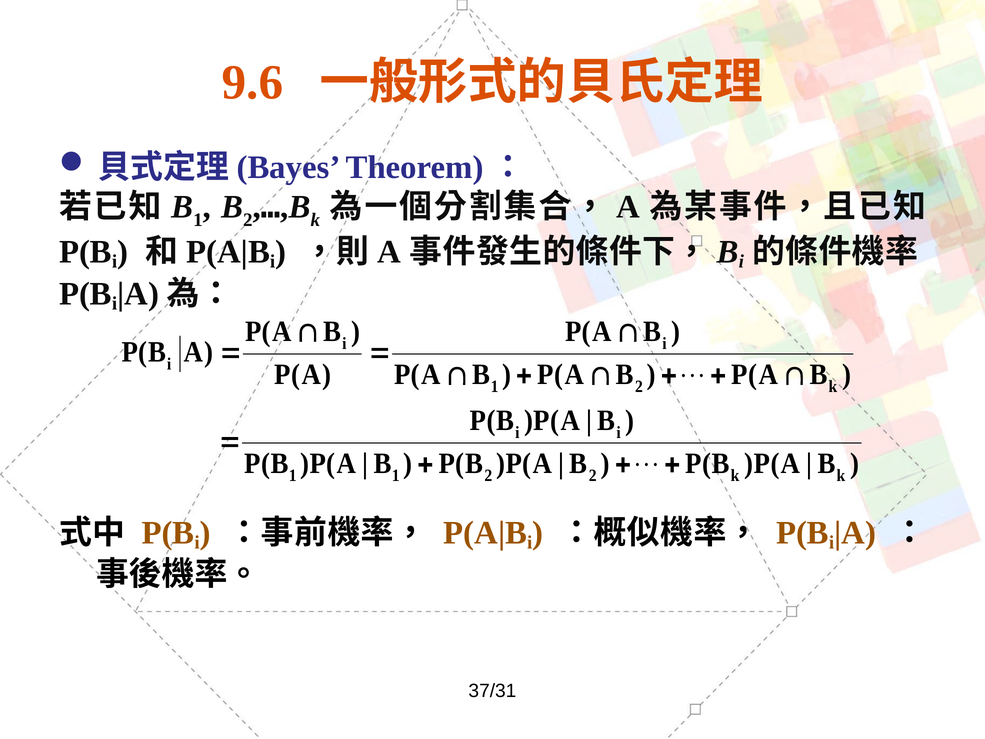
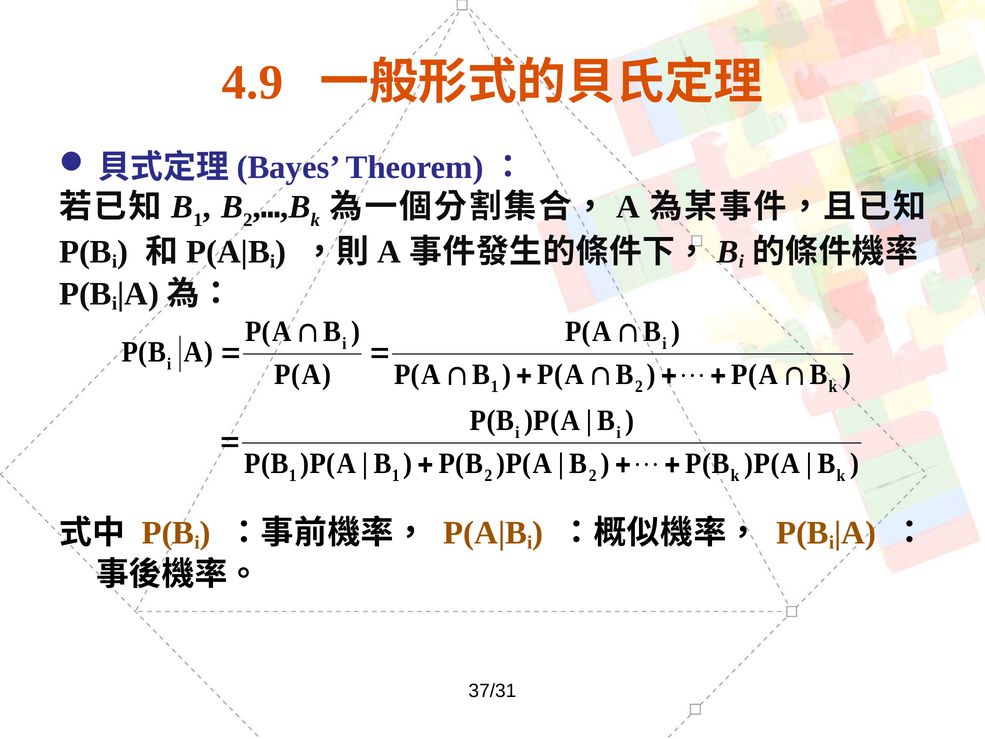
9.6: 9.6 -> 4.9
